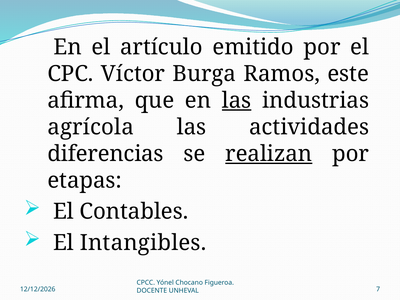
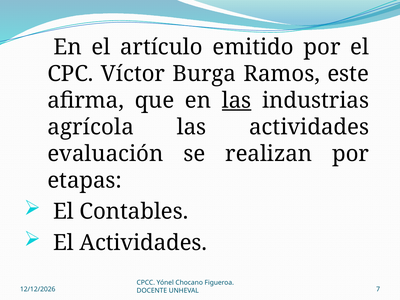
diferencias: diferencias -> evaluación
realizan underline: present -> none
El Intangibles: Intangibles -> Actividades
